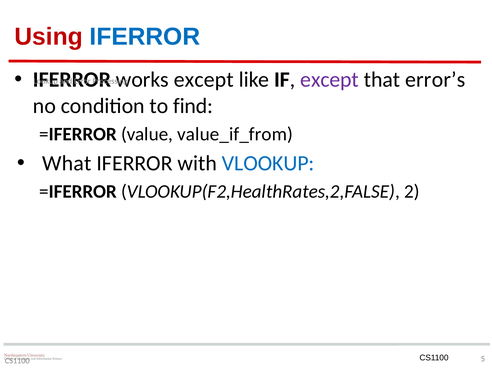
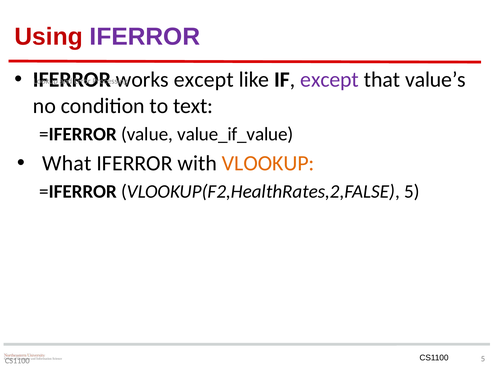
IFERROR at (145, 37) colour: blue -> purple
error’s: error’s -> value’s
find: find -> text
value_if_from: value_if_from -> value_if_value
VLOOKUP colour: blue -> orange
VLOOKUP(F2,HealthRates,2,FALSE 2: 2 -> 5
